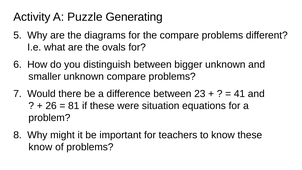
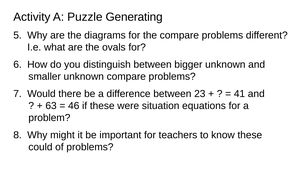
26: 26 -> 63
81: 81 -> 46
know at (40, 147): know -> could
